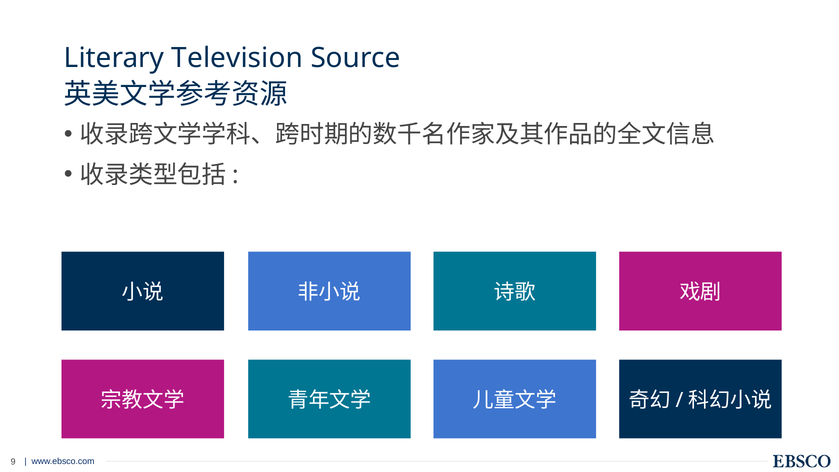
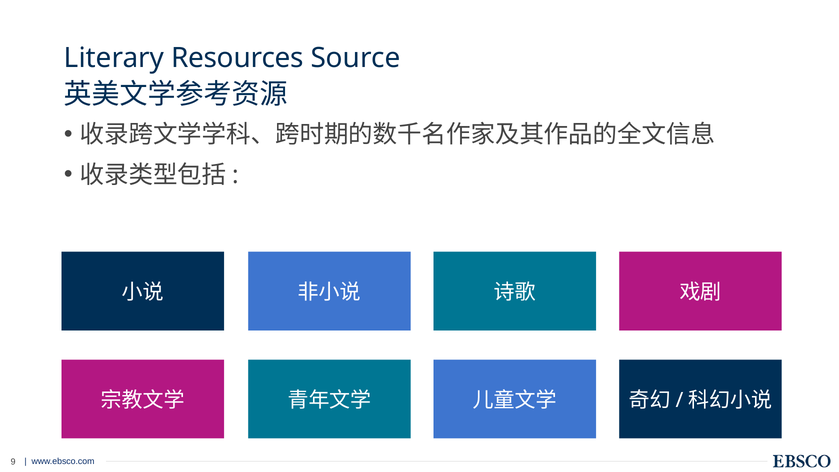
Television: Television -> Resources
